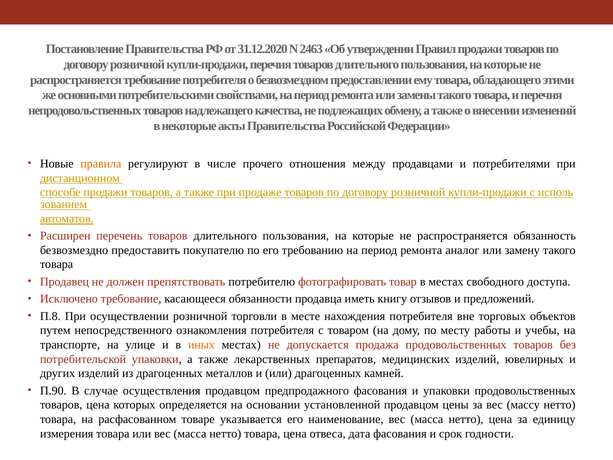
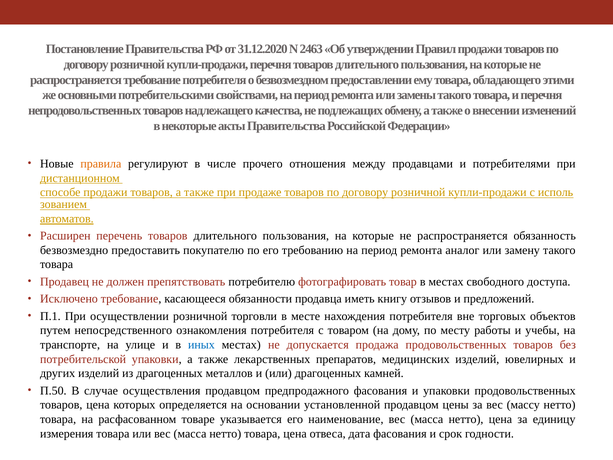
П.8: П.8 -> П.1
иных colour: orange -> blue
П.90: П.90 -> П.50
